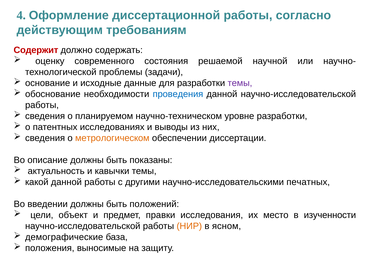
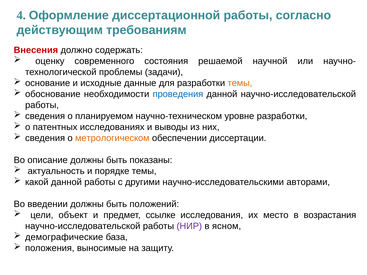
Содержит: Содержит -> Внесения
темы at (240, 83) colour: purple -> orange
кавычки: кавычки -> порядке
печатных: печатных -> авторами
правки: правки -> ссылке
изученности: изученности -> возрастания
НИР colour: orange -> purple
